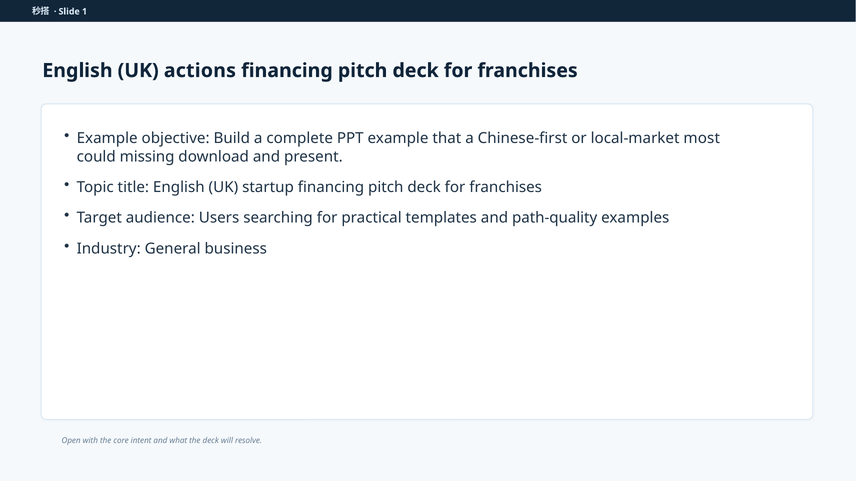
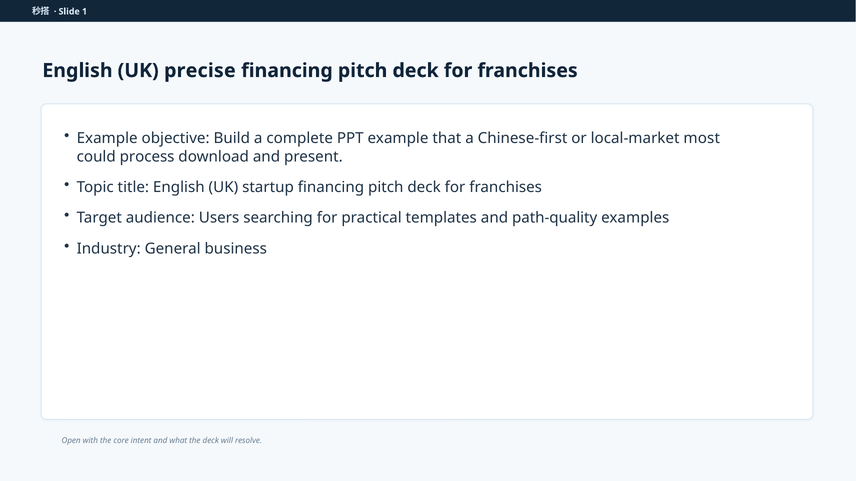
actions: actions -> precise
missing: missing -> process
